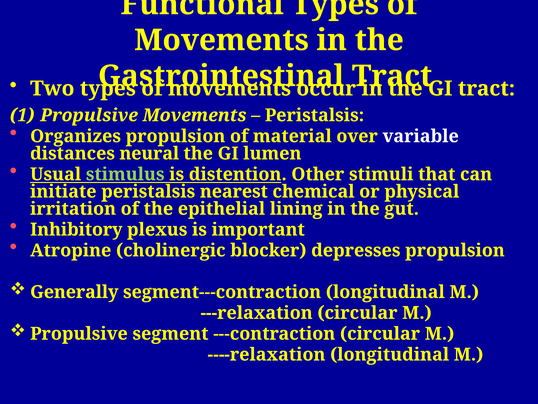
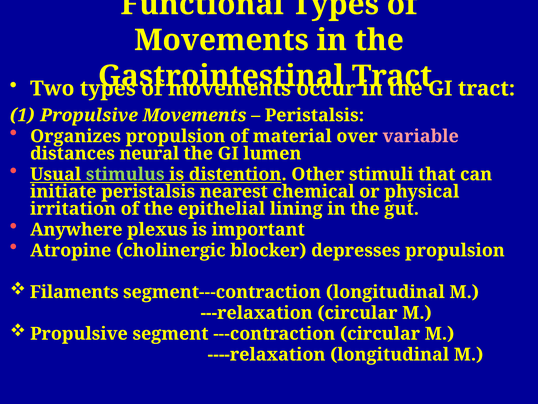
variable colour: white -> pink
Inhibitory: Inhibitory -> Anywhere
Generally: Generally -> Filaments
